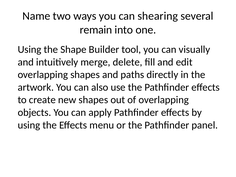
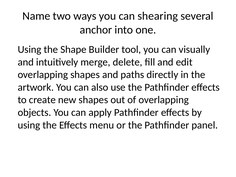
remain: remain -> anchor
